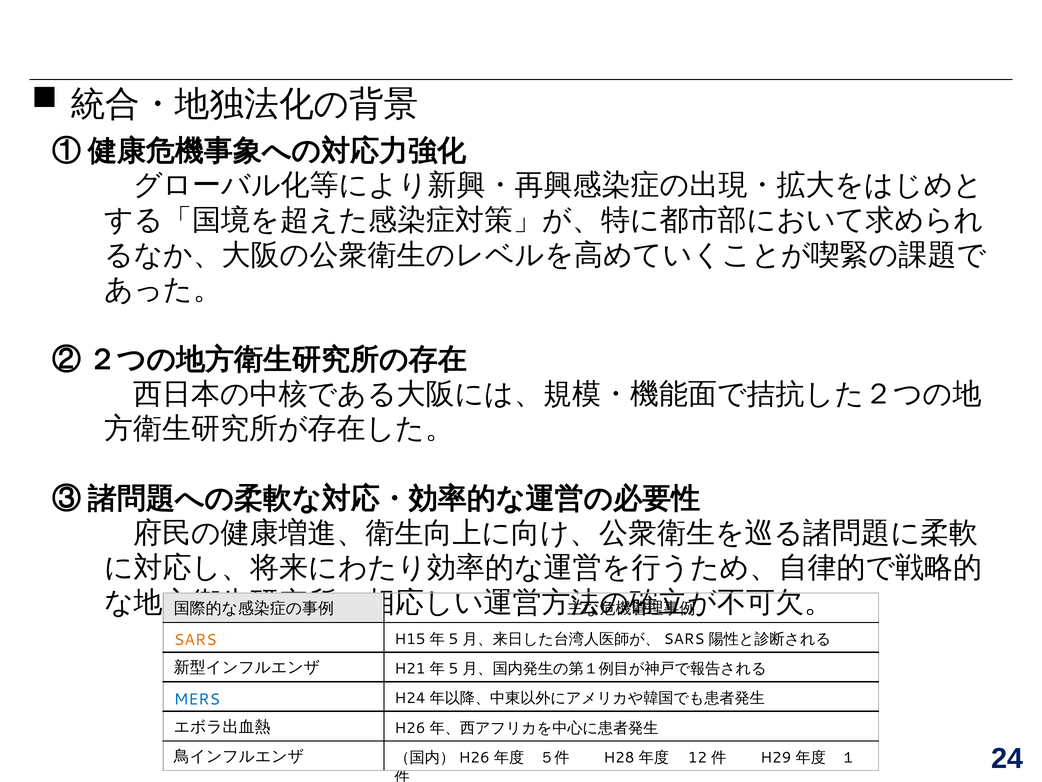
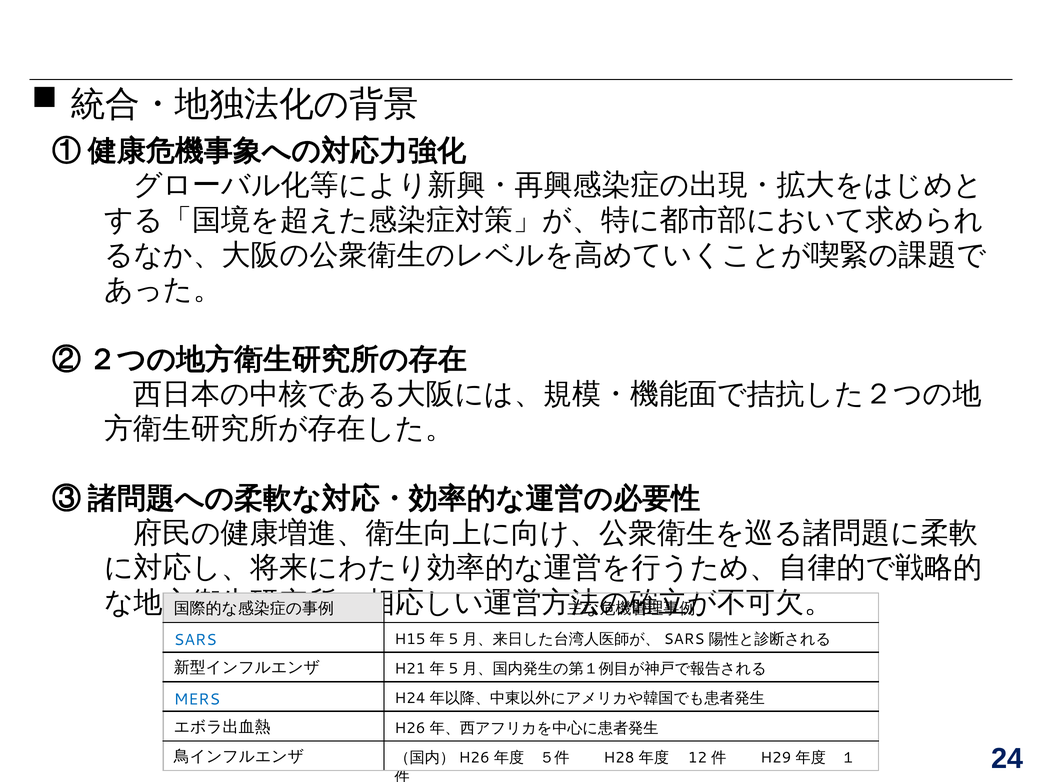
SARS colour: orange -> blue
